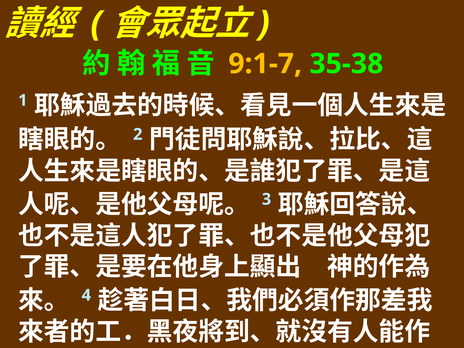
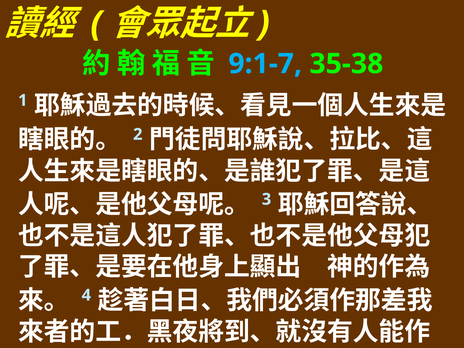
9:1-7 colour: yellow -> light blue
